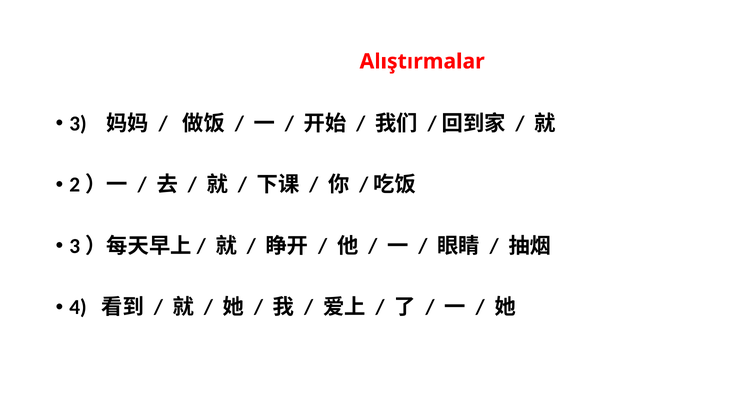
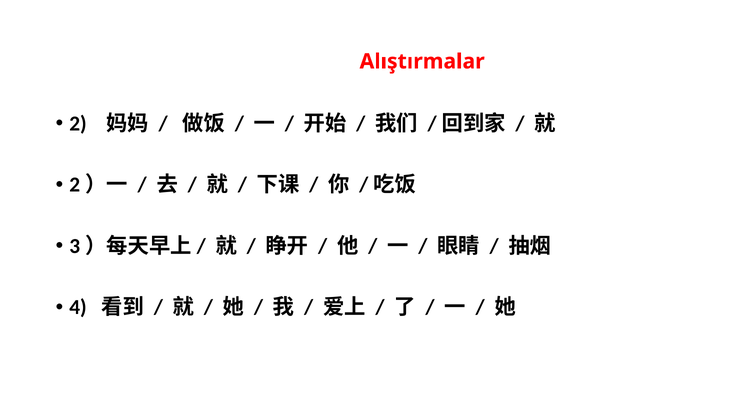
3: 3 -> 2
